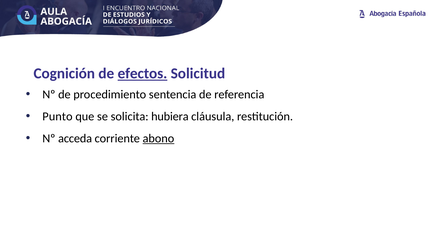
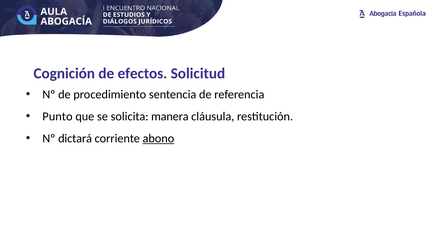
efectos underline: present -> none
hubiera: hubiera -> manera
acceda: acceda -> dictará
